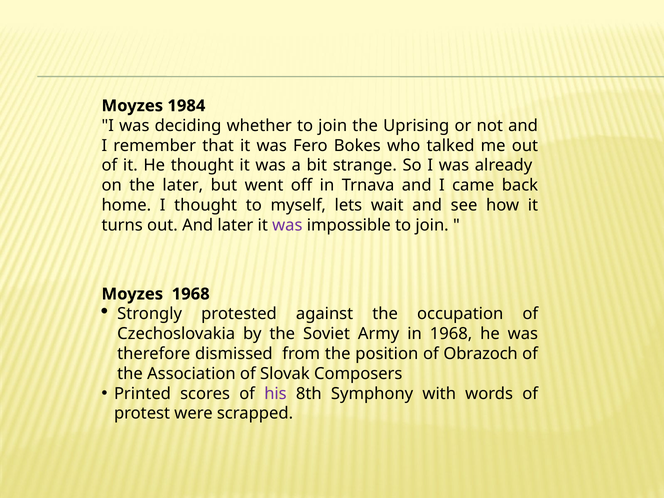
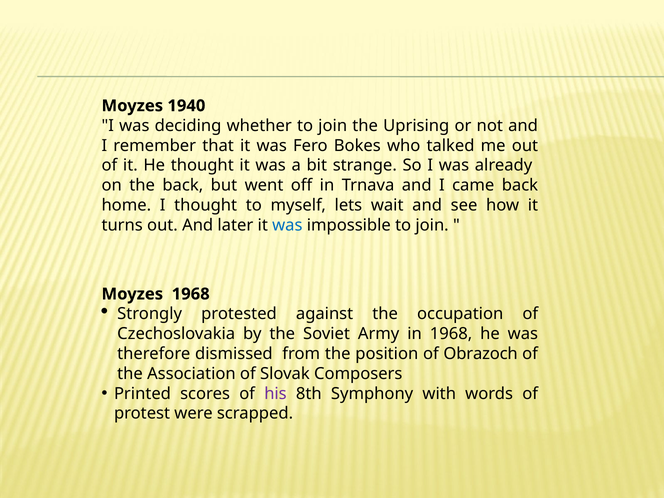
1984: 1984 -> 1940
the later: later -> back
was at (287, 225) colour: purple -> blue
